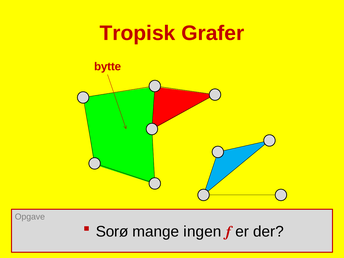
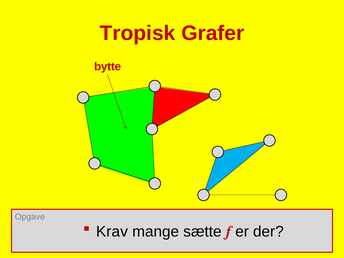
Sorø: Sorø -> Krav
ingen: ingen -> sætte
